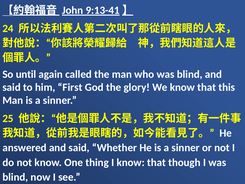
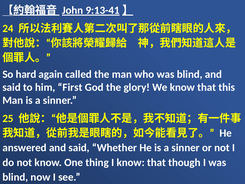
until: until -> hard
